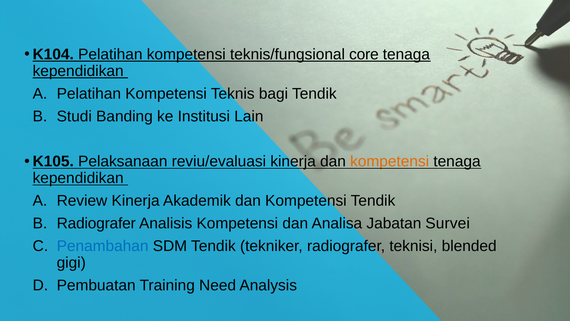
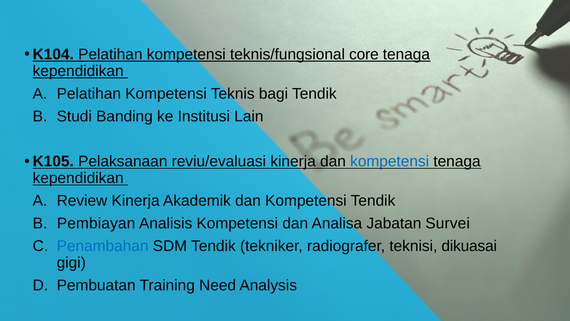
kompetensi at (390, 161) colour: orange -> blue
Radiografer at (96, 223): Radiografer -> Pembiayan
blended: blended -> dikuasai
